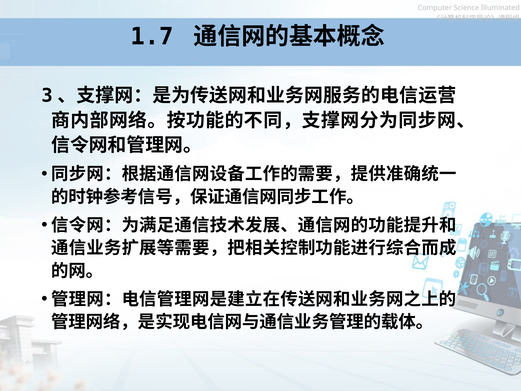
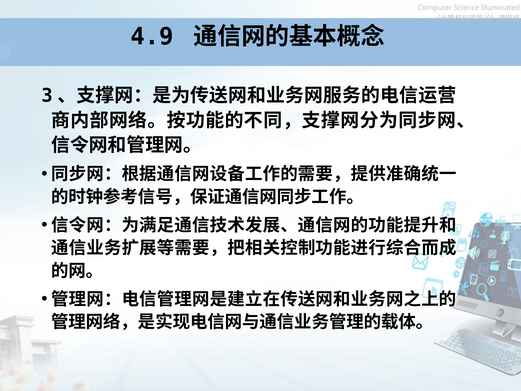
1.7: 1.7 -> 4.9
